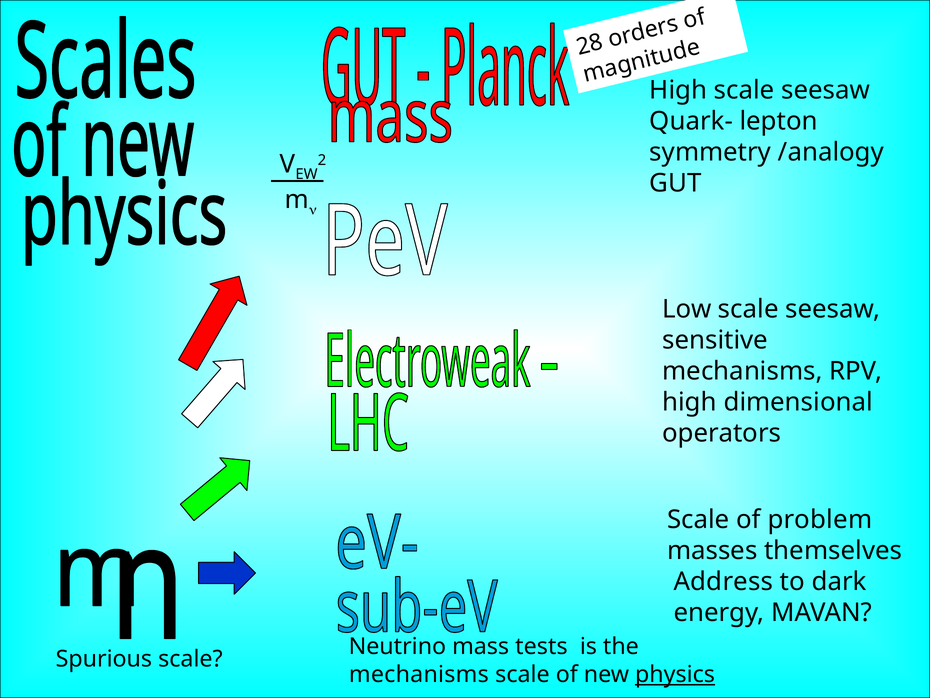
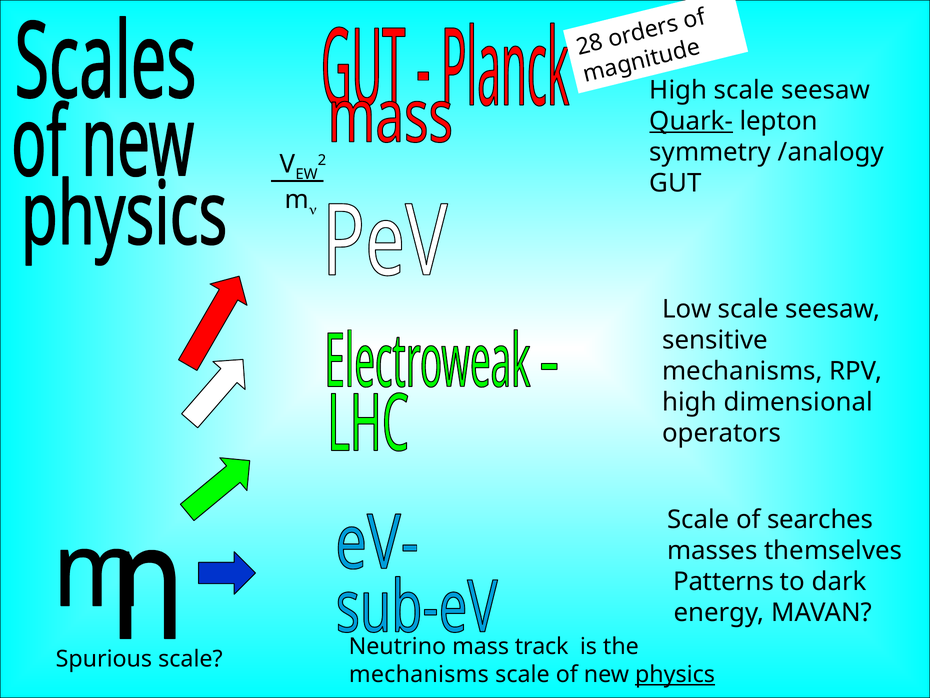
Quark- underline: none -> present
problem: problem -> searches
Address: Address -> Patterns
tests: tests -> track
